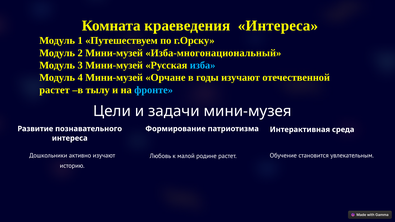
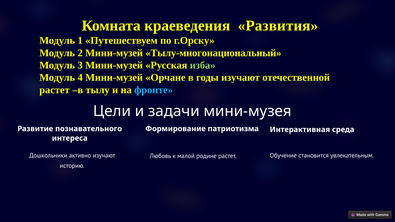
краеведения Интереса: Интереса -> Развития
Изба-многонациональный: Изба-многонациональный -> Тылу-многонациональный
изба colour: light blue -> light green
